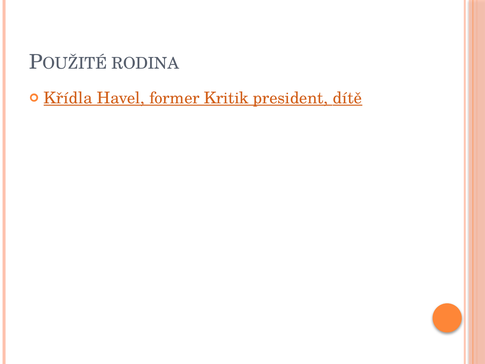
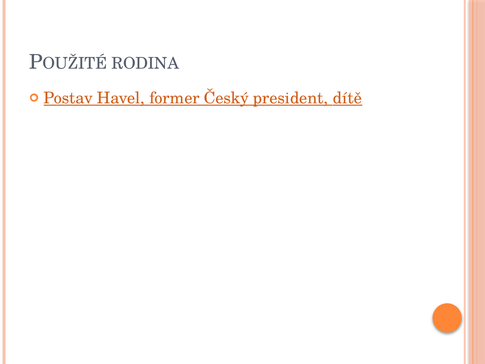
Křídla: Křídla -> Postav
Kritik: Kritik -> Český
